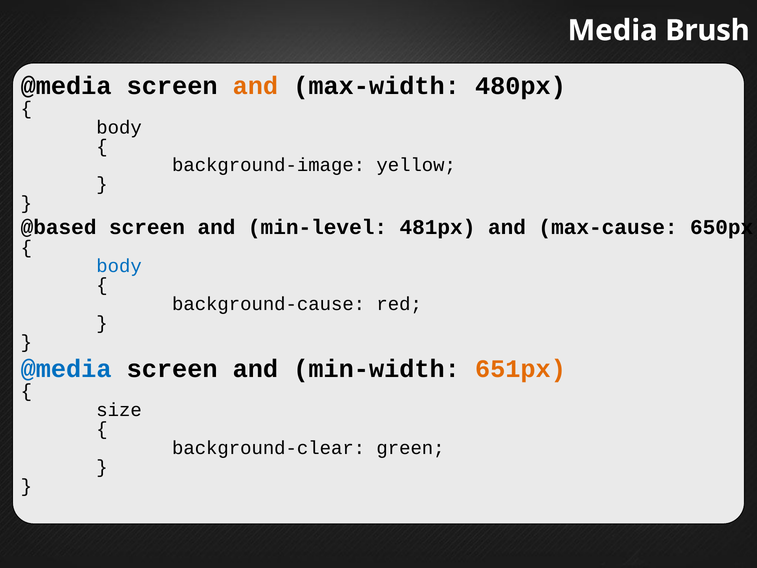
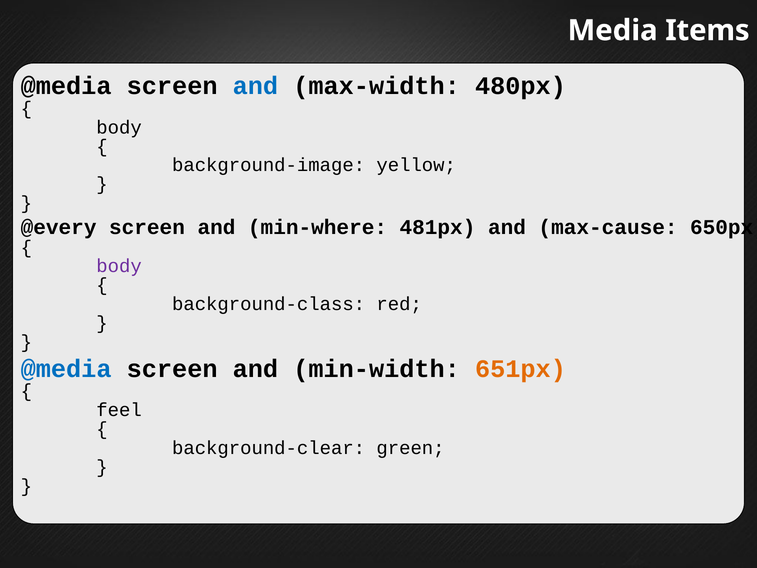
Brush: Brush -> Items
and at (255, 86) colour: orange -> blue
@based: @based -> @every
min-level: min-level -> min-where
body at (119, 266) colour: blue -> purple
background-cause: background-cause -> background-class
size: size -> feel
